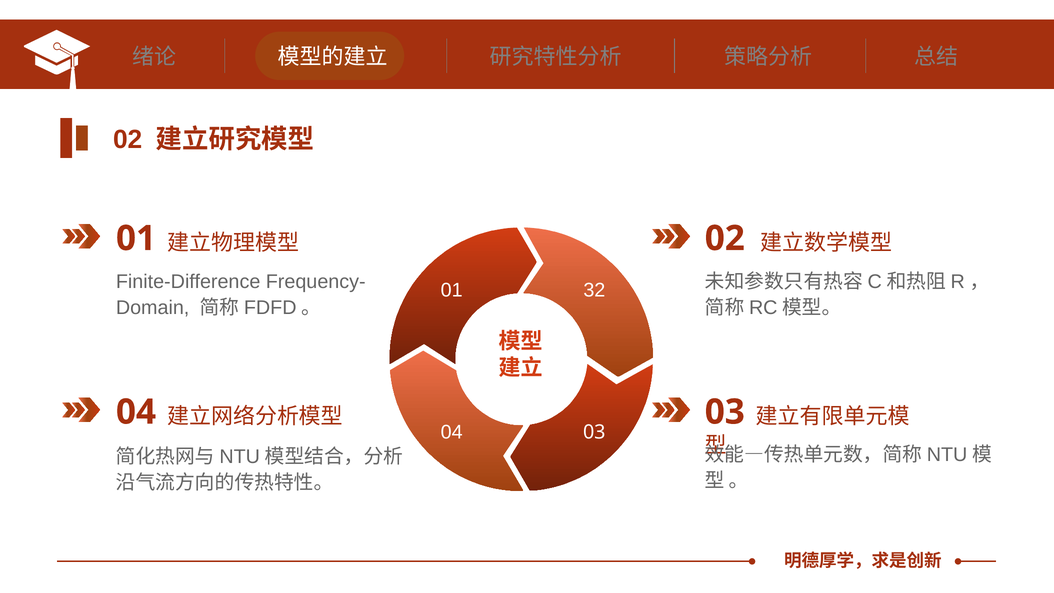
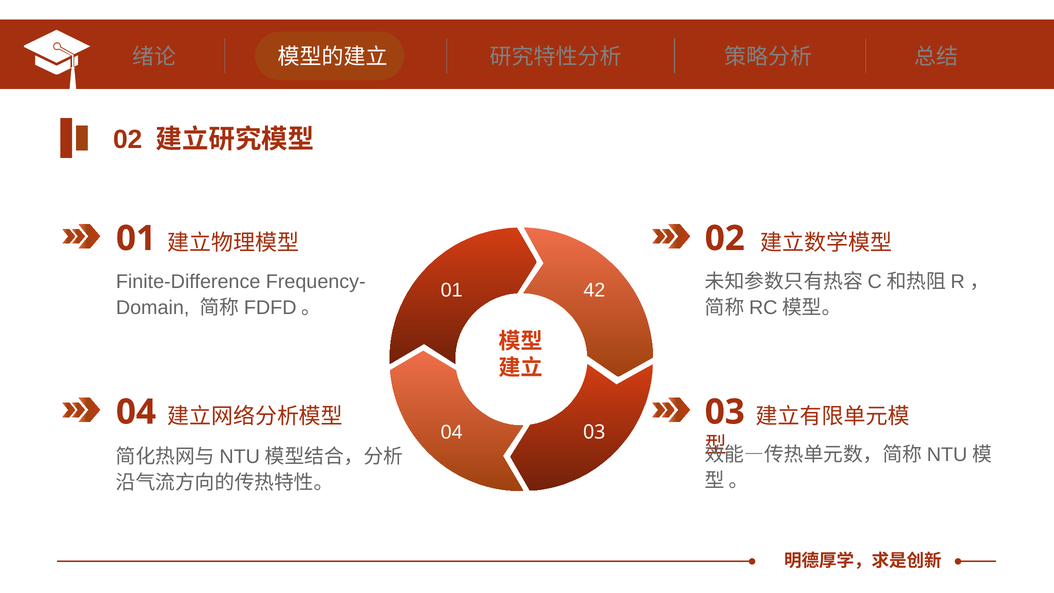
32: 32 -> 42
